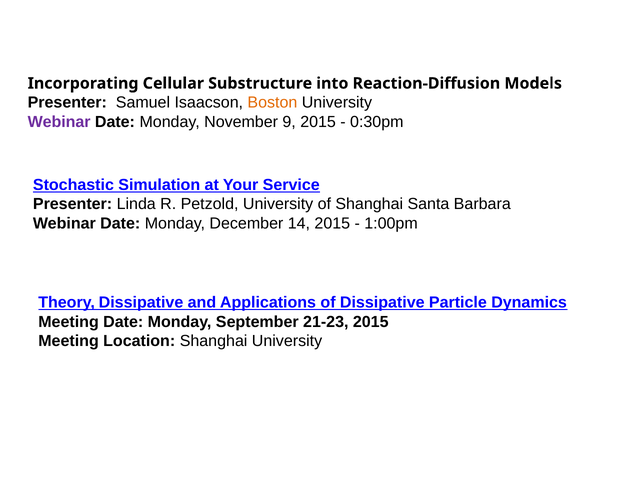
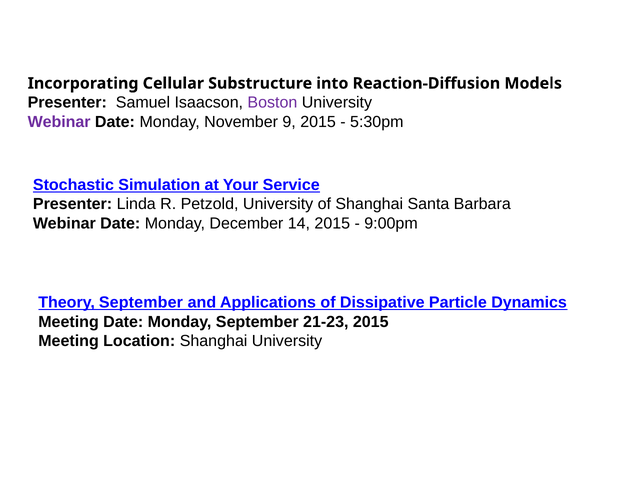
Boston colour: orange -> purple
0:30pm: 0:30pm -> 5:30pm
1:00pm: 1:00pm -> 9:00pm
Theory Dissipative: Dissipative -> September
